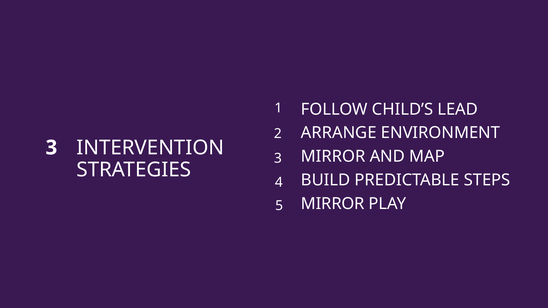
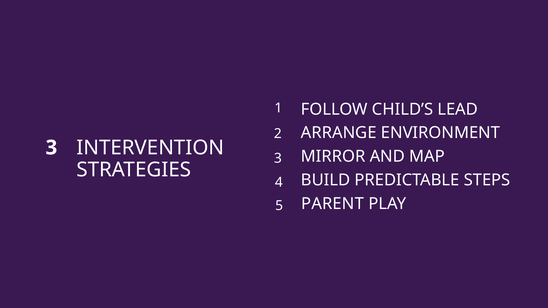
MIRROR at (333, 204): MIRROR -> PARENT
